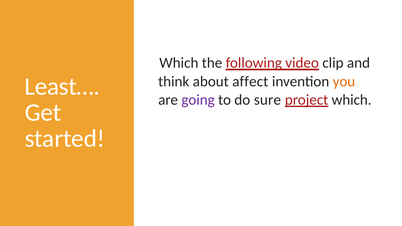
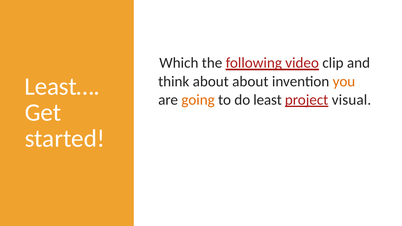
about affect: affect -> about
going colour: purple -> orange
sure: sure -> least
which at (352, 100): which -> visual
